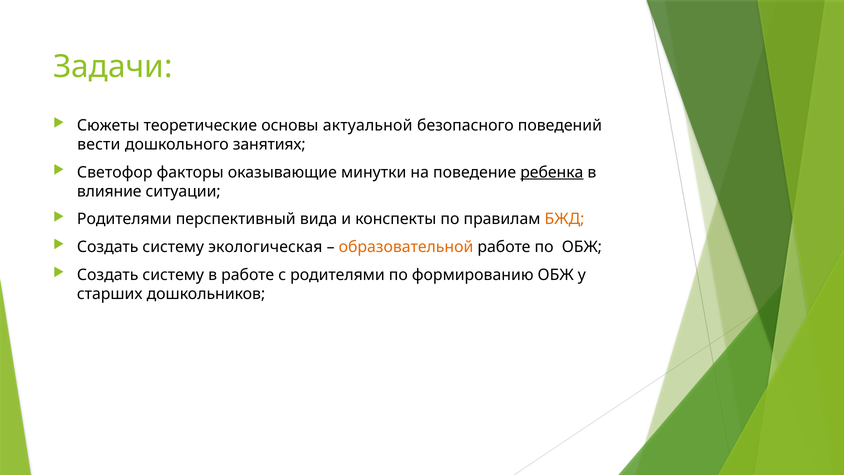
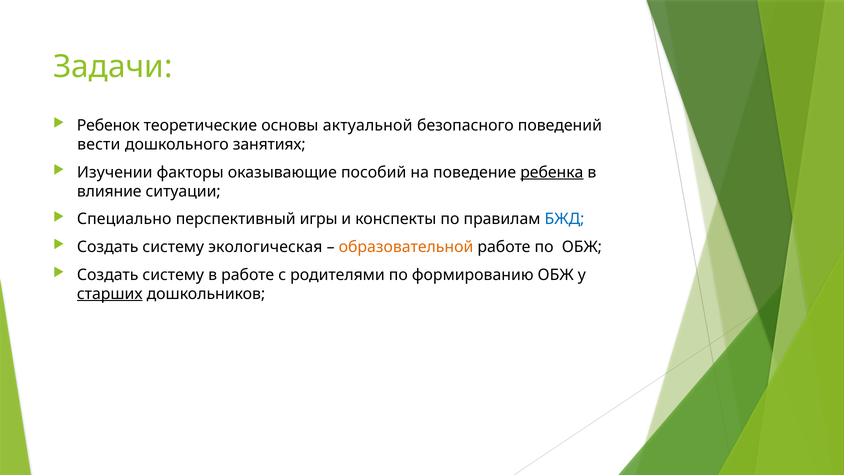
Сюжеты: Сюжеты -> Ребенок
Светофор: Светофор -> Изучении
минутки: минутки -> пособий
Родителями at (124, 219): Родителями -> Специально
вида: вида -> игры
БЖД colour: orange -> blue
старших underline: none -> present
